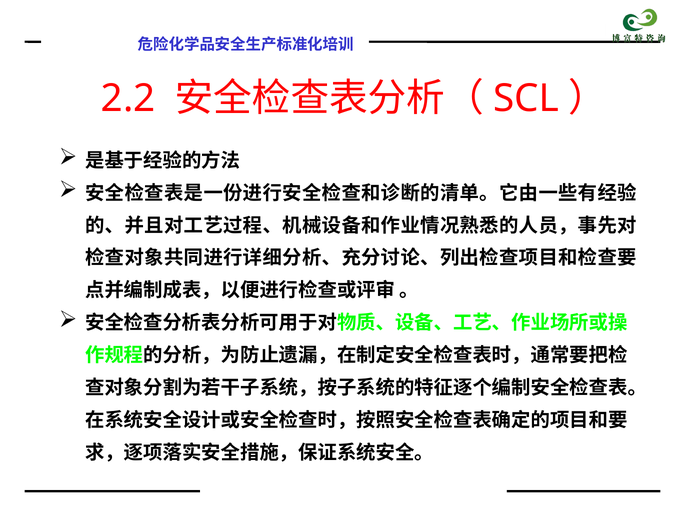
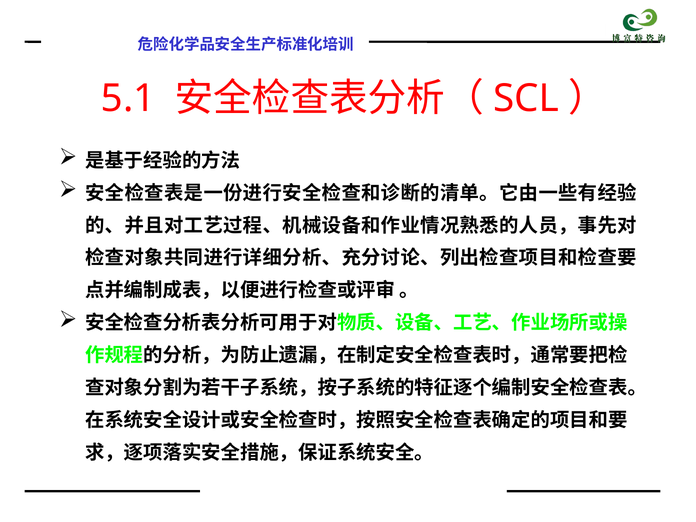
2.2: 2.2 -> 5.1
